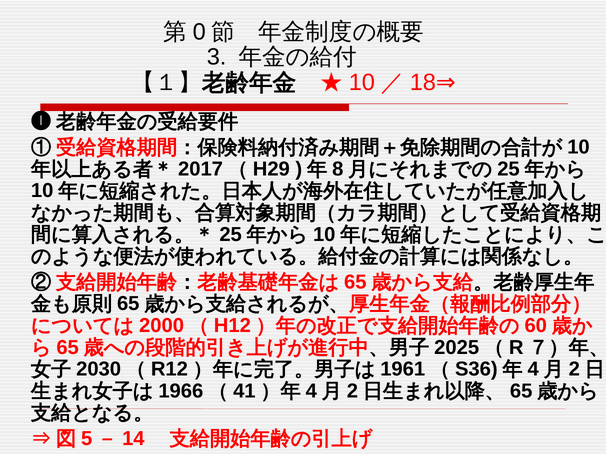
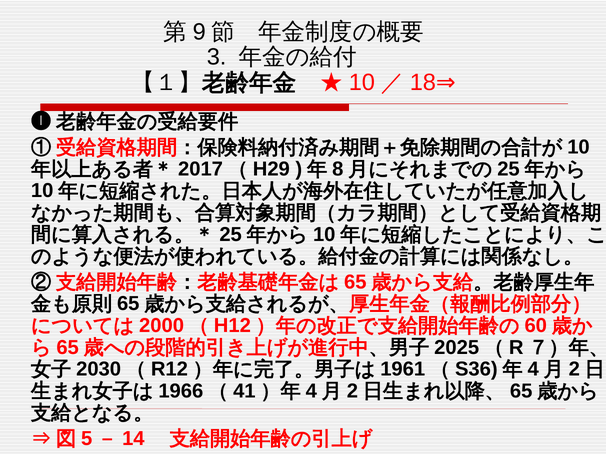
0: 0 -> 9
